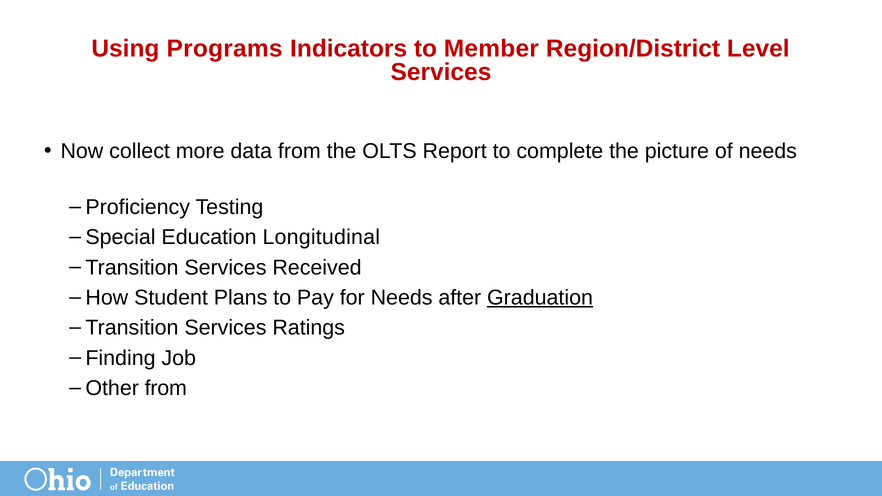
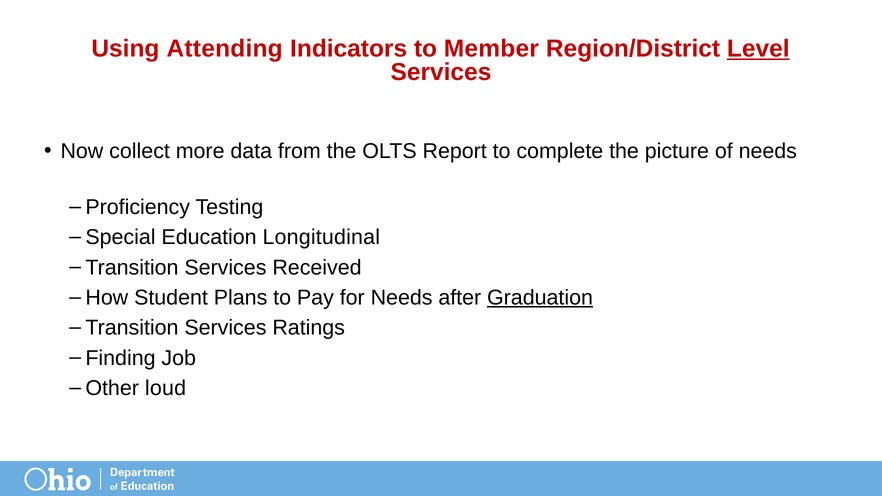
Programs: Programs -> Attending
Level underline: none -> present
Other from: from -> loud
